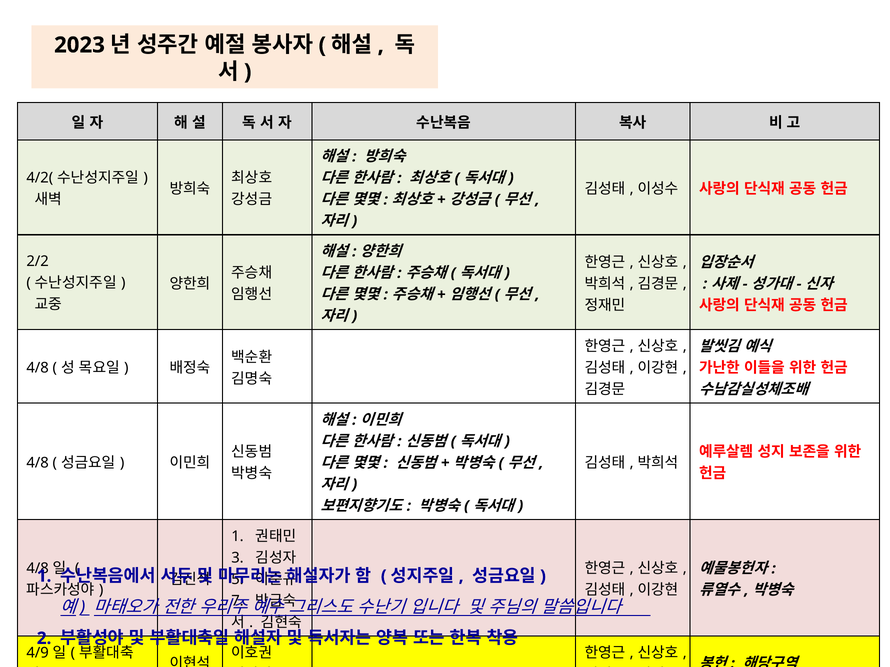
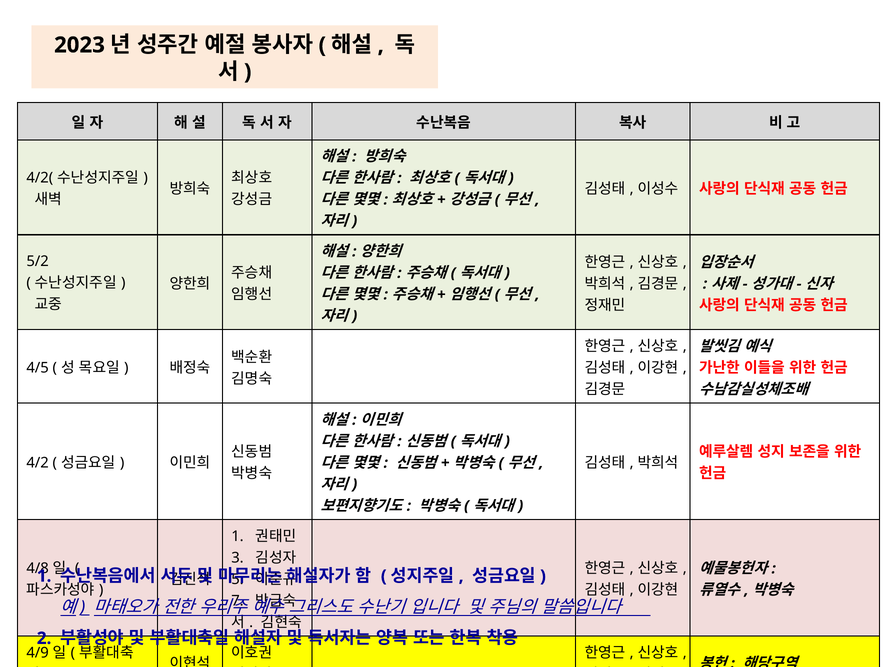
2/2: 2/2 -> 5/2
4/8 at (38, 368): 4/8 -> 4/5
4/8 at (38, 463): 4/8 -> 4/2
